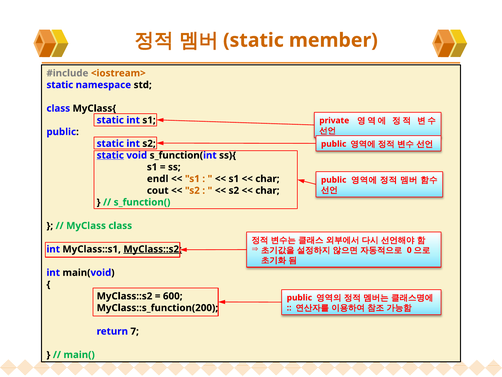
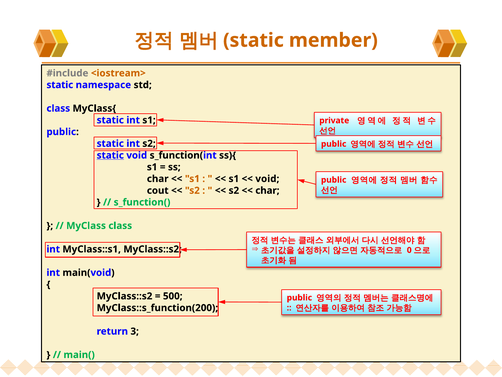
endl at (158, 179): endl -> char
char at (267, 179): char -> void
MyClass::s2 at (153, 249) underline: present -> none
600: 600 -> 500
7: 7 -> 3
